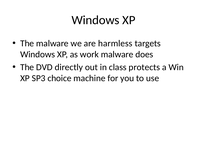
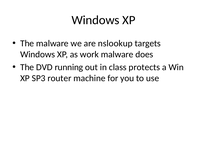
harmless: harmless -> nslookup
directly: directly -> running
choice: choice -> router
